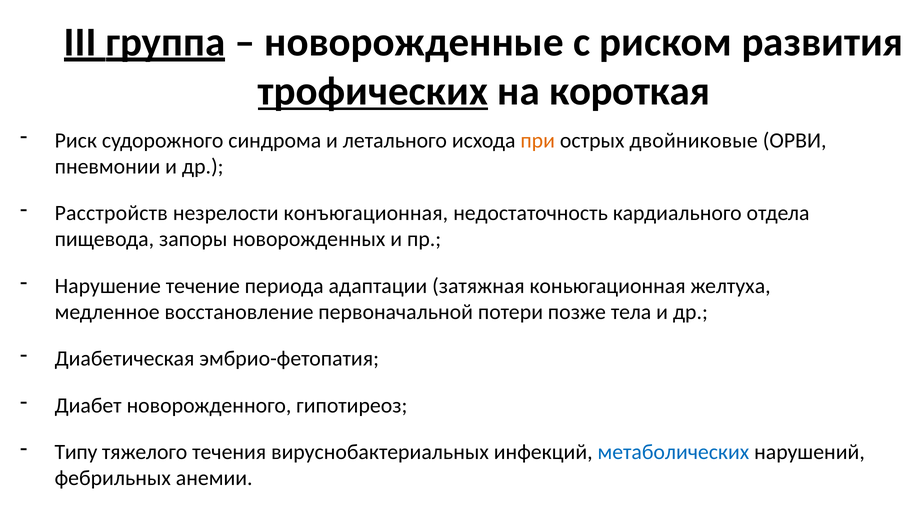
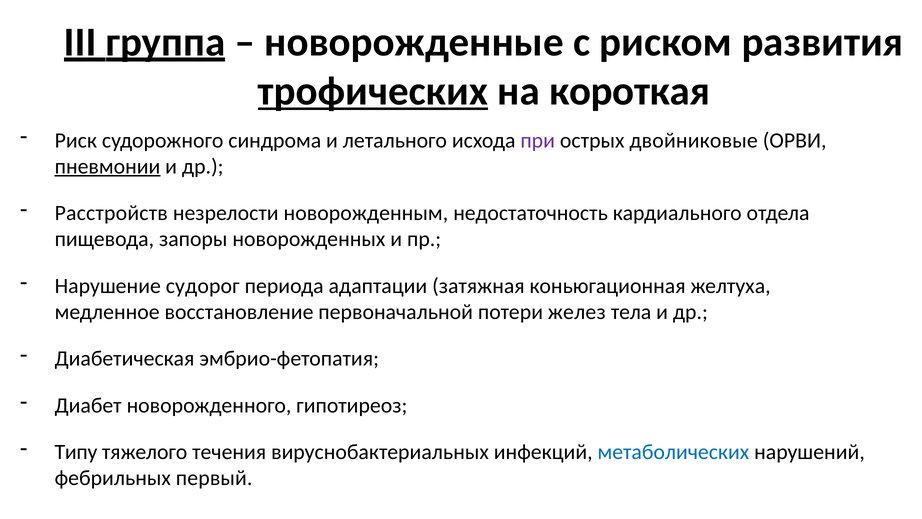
при colour: orange -> purple
пневмонии underline: none -> present
конъюгационная: конъюгационная -> новорожденным
течение: течение -> судорог
позже: позже -> желез
анемии: анемии -> первый
